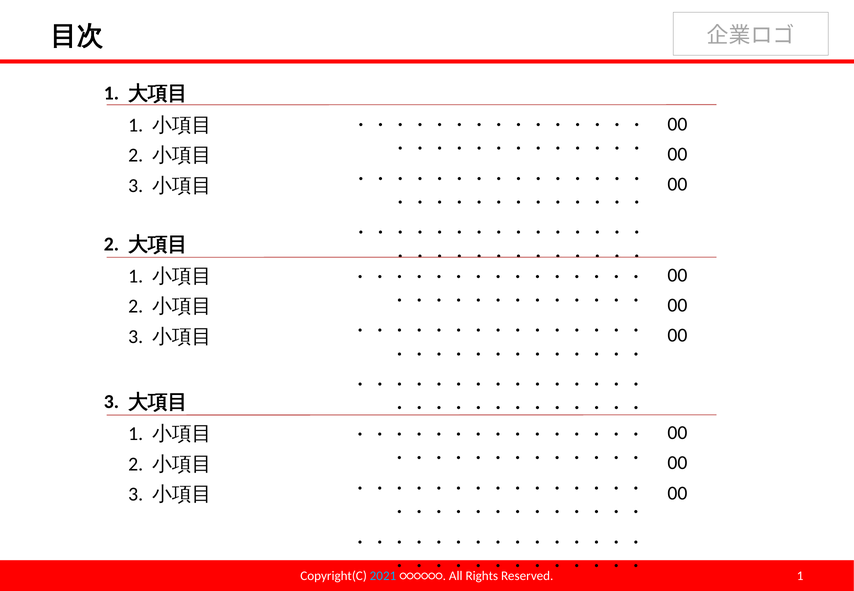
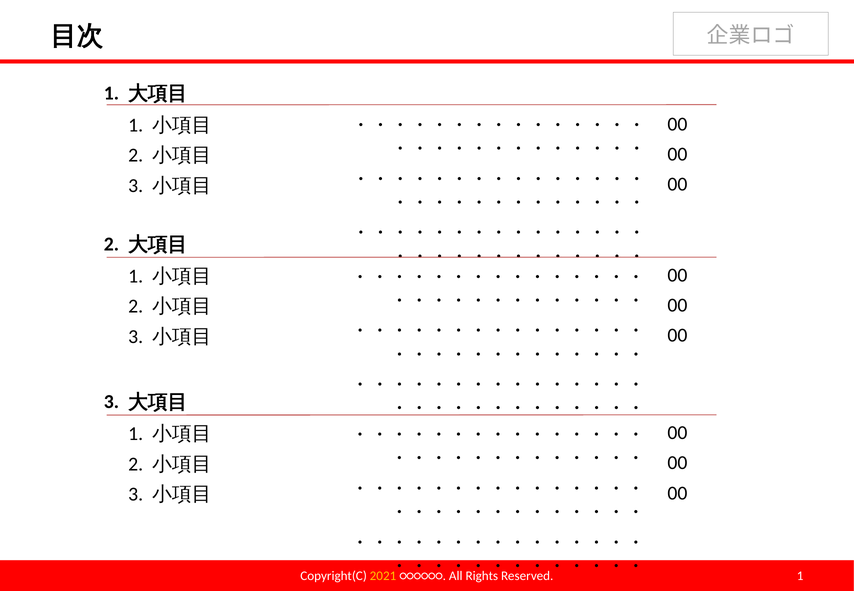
2021 colour: light blue -> yellow
